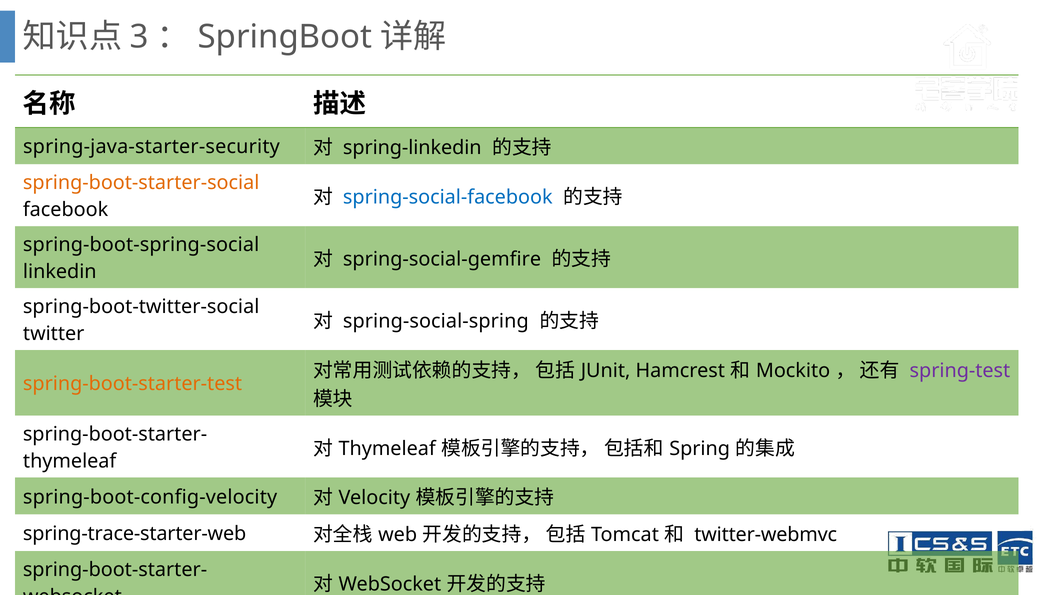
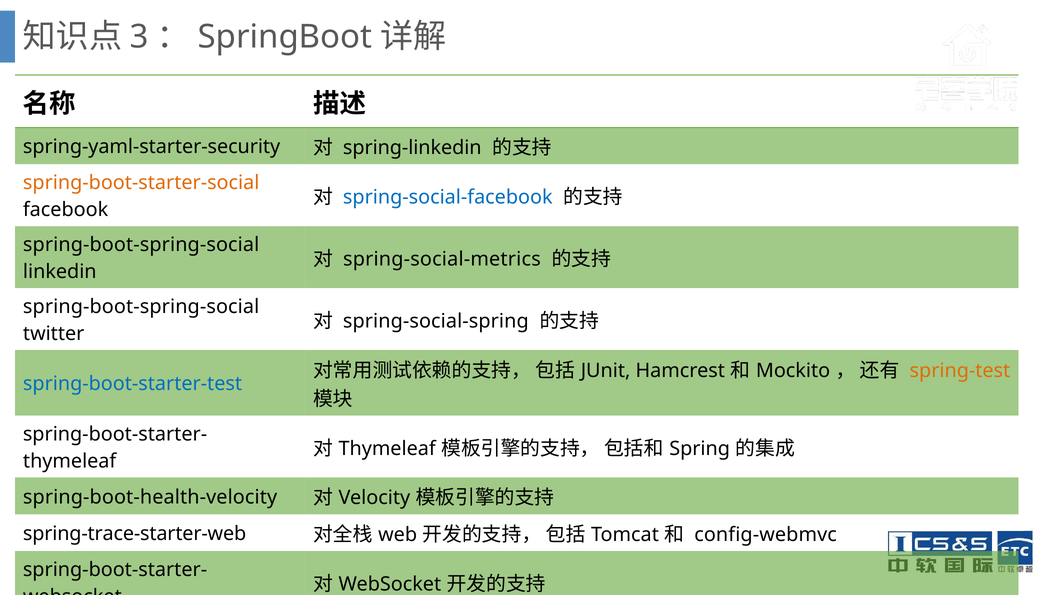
spring-java-starter-security: spring-java-starter-security -> spring-yaml-starter-security
spring-social-gemfire: spring-social-gemfire -> spring-social-metrics
spring-boot-twitter-social at (141, 306): spring-boot-twitter-social -> spring-boot-spring-social
spring-test colour: purple -> orange
spring-boot-starter-test colour: orange -> blue
spring-boot-config-velocity: spring-boot-config-velocity -> spring-boot-health-velocity
twitter-webmvc: twitter-webmvc -> config-webmvc
